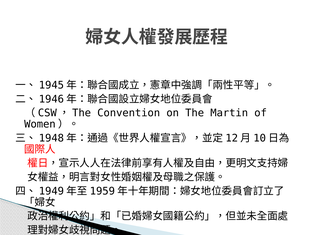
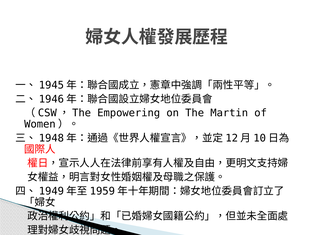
Convention: Convention -> Empowering
